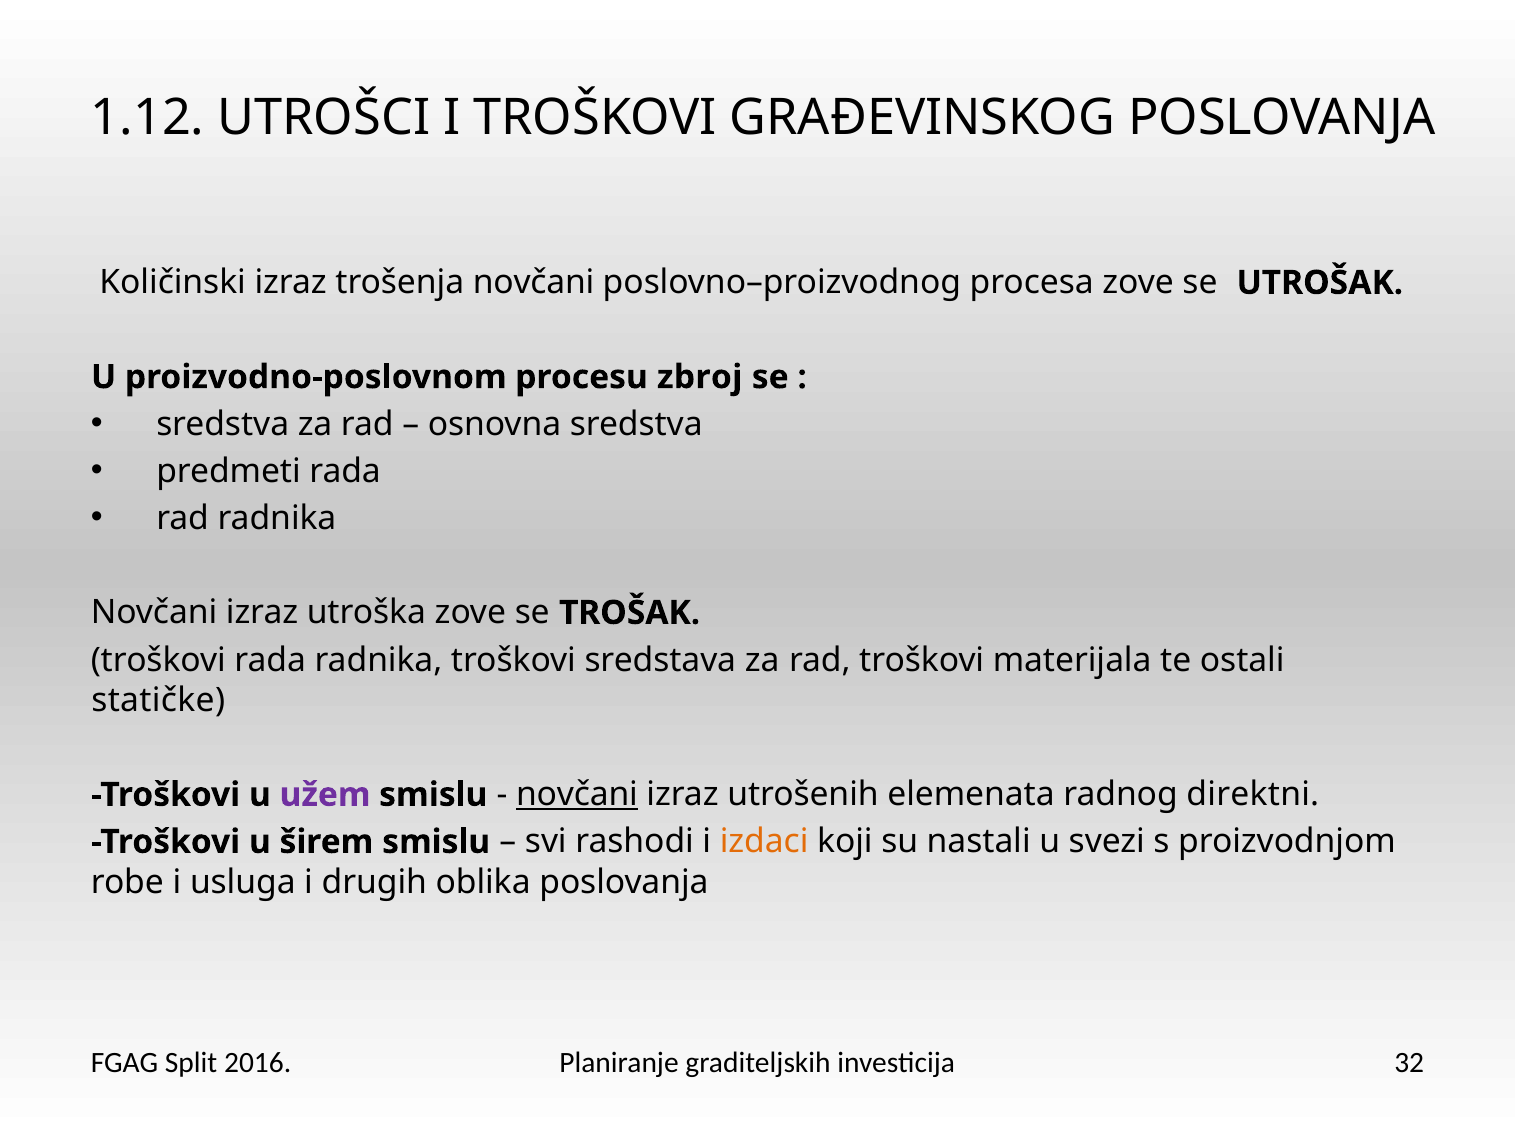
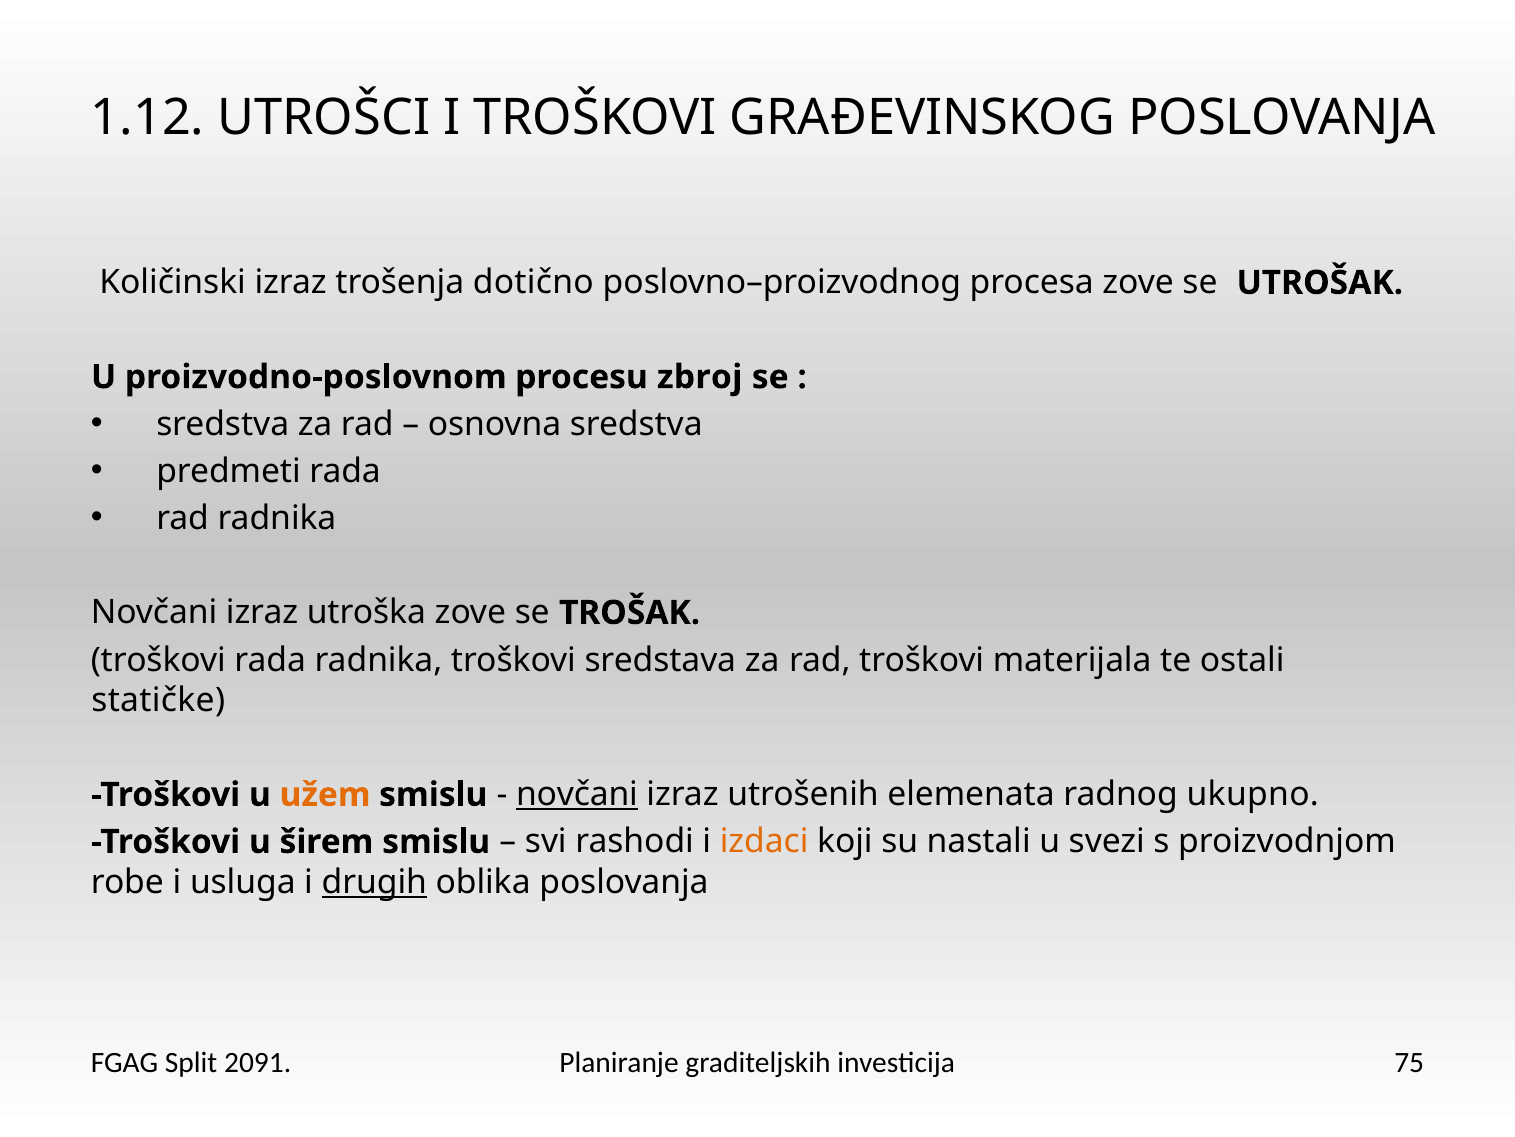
trošenja novčani: novčani -> dotično
užem colour: purple -> orange
direktni: direktni -> ukupno
drugih underline: none -> present
2016: 2016 -> 2091
32: 32 -> 75
